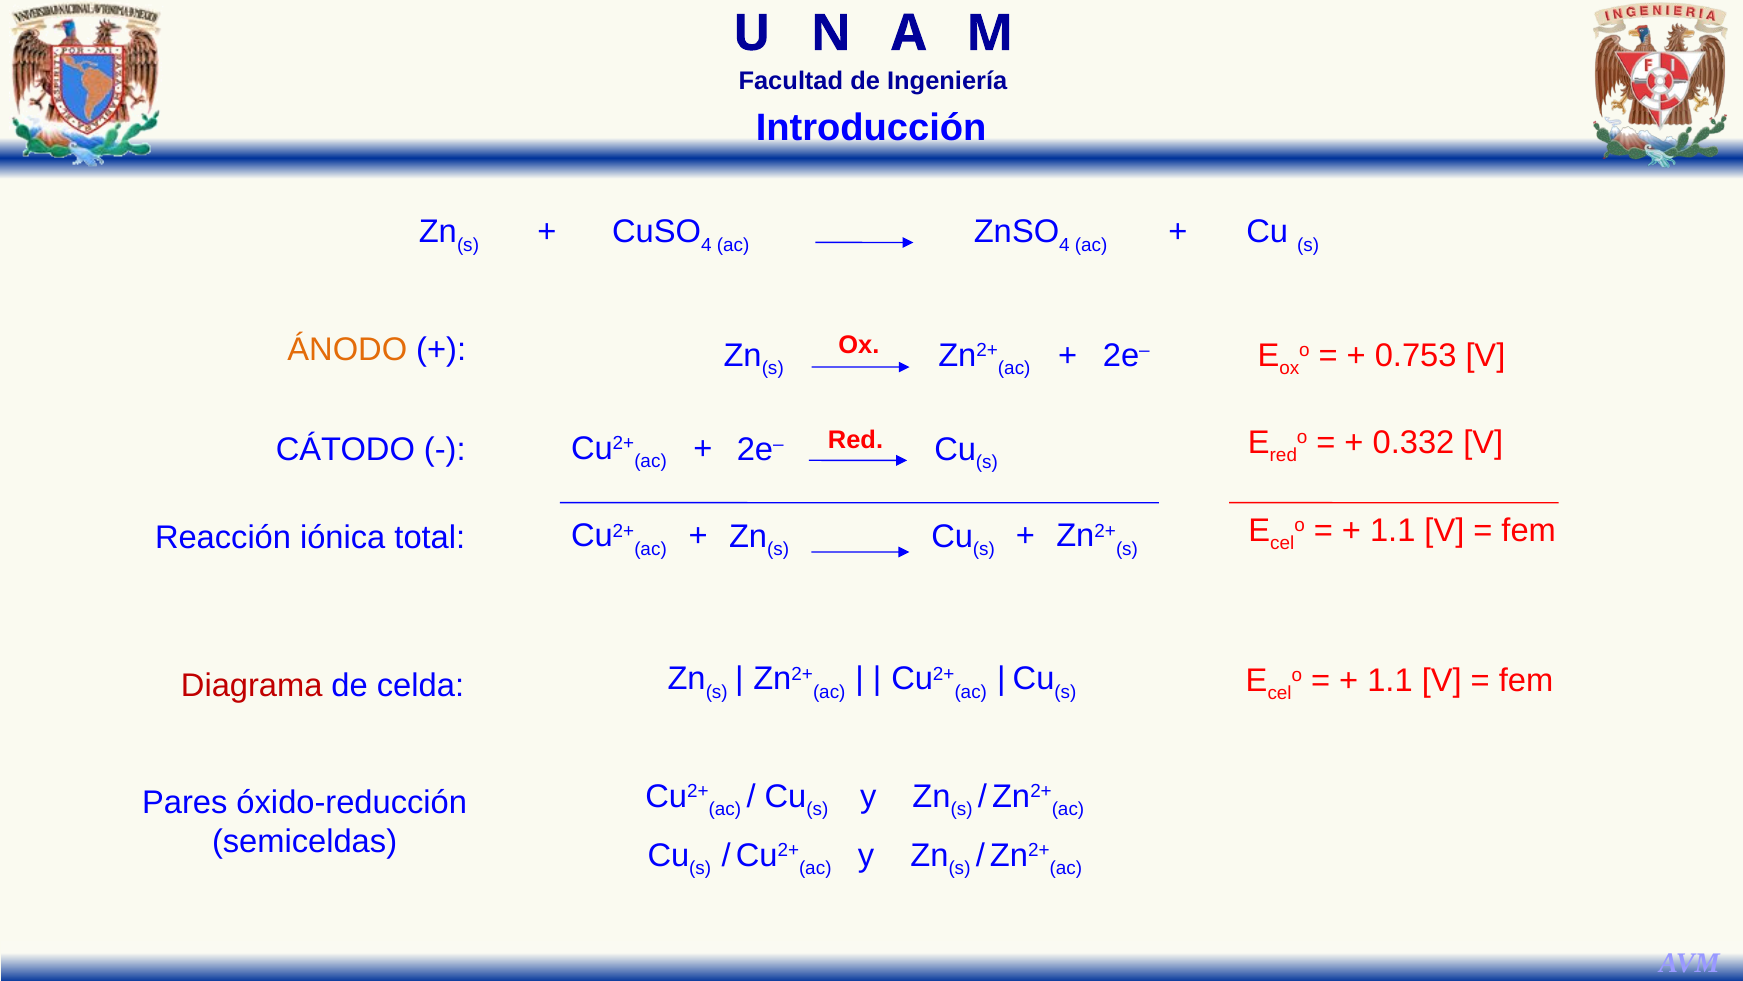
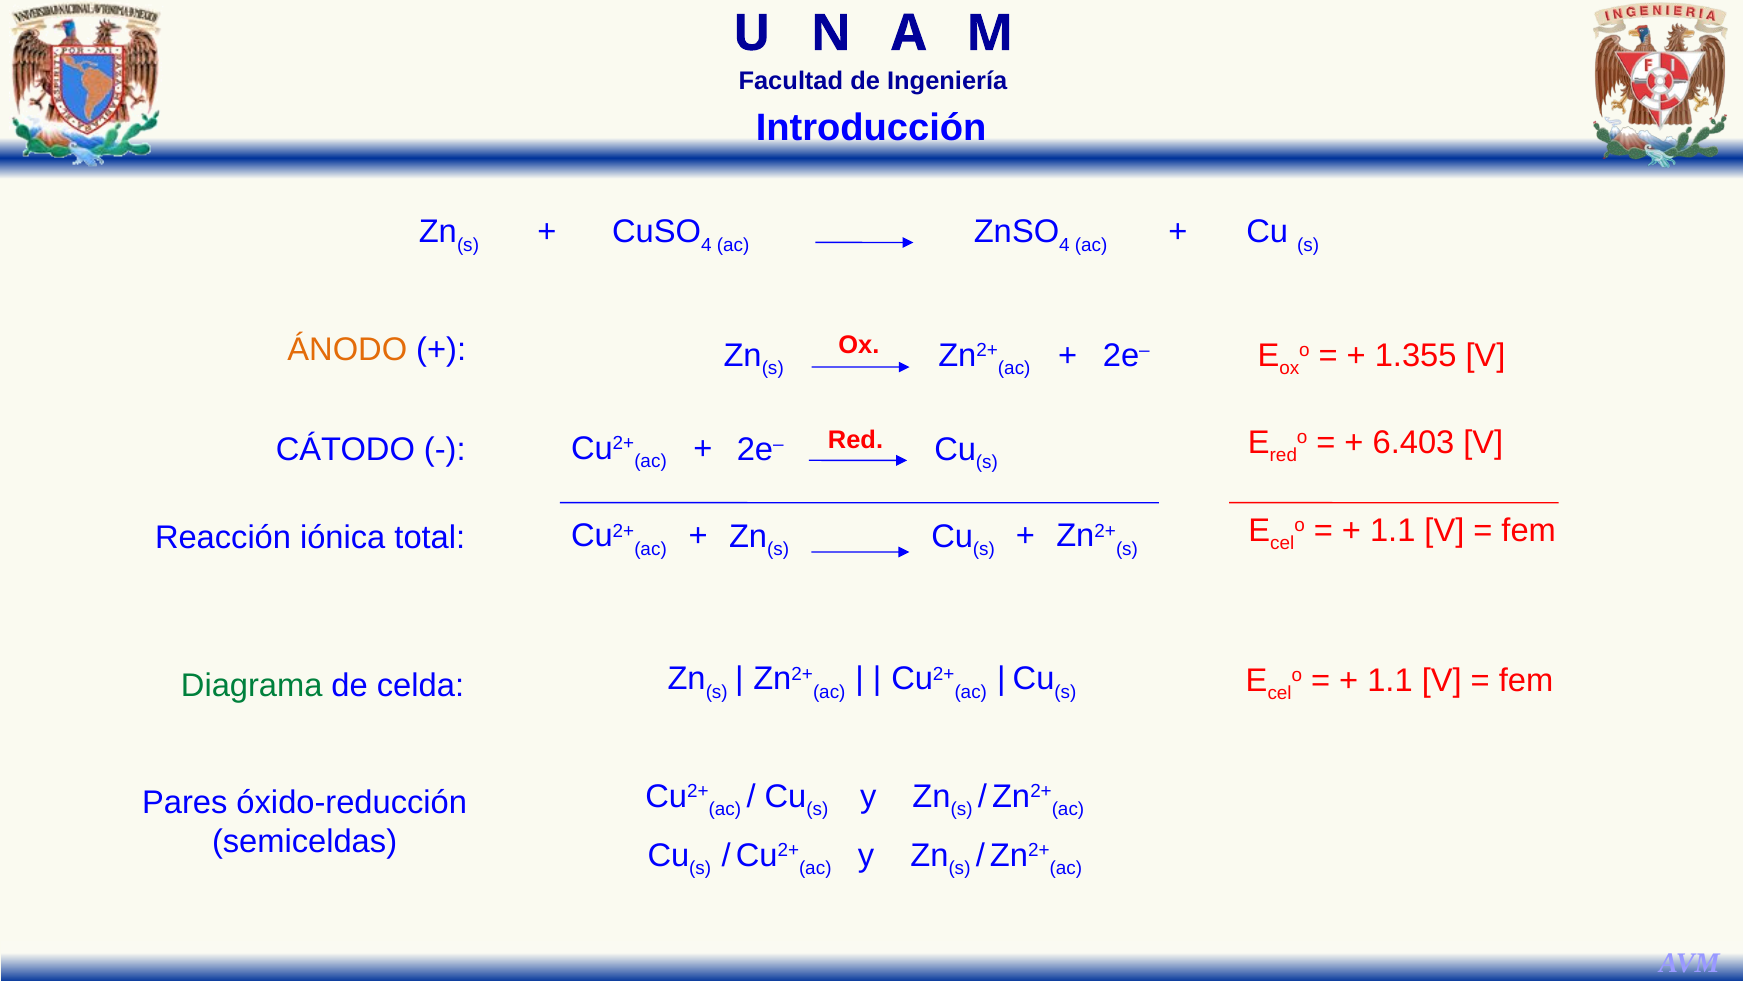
0.753: 0.753 -> 1.355
0.332: 0.332 -> 6.403
Diagrama colour: red -> green
